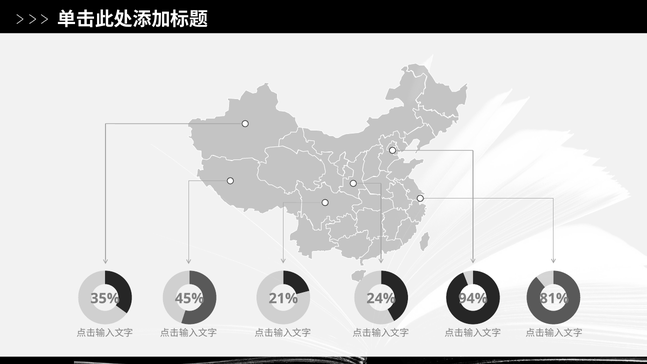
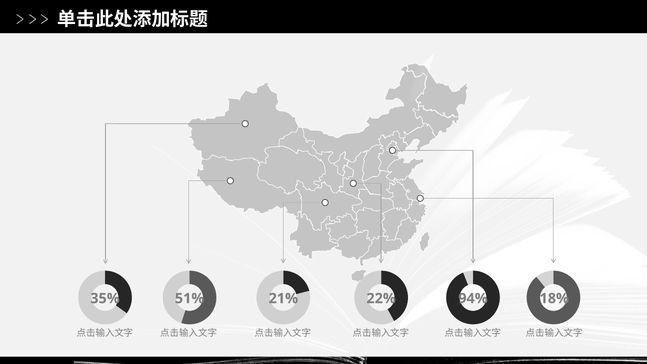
45%: 45% -> 51%
24%: 24% -> 22%
81%: 81% -> 18%
